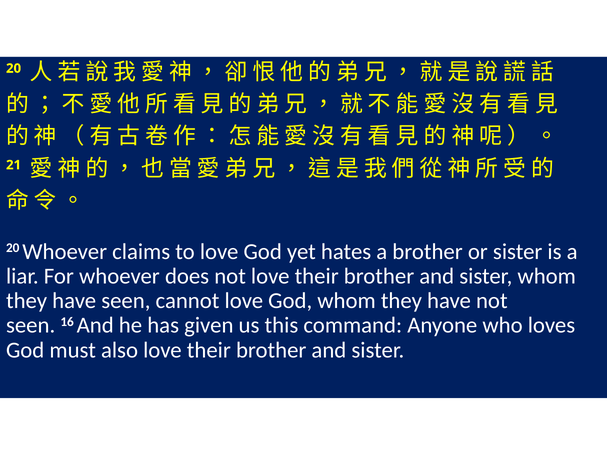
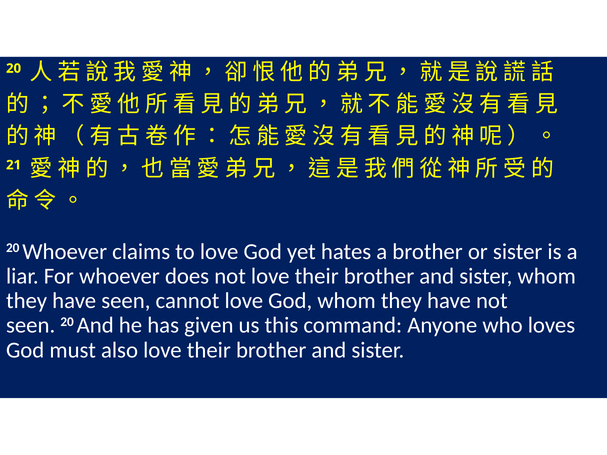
seen 16: 16 -> 20
